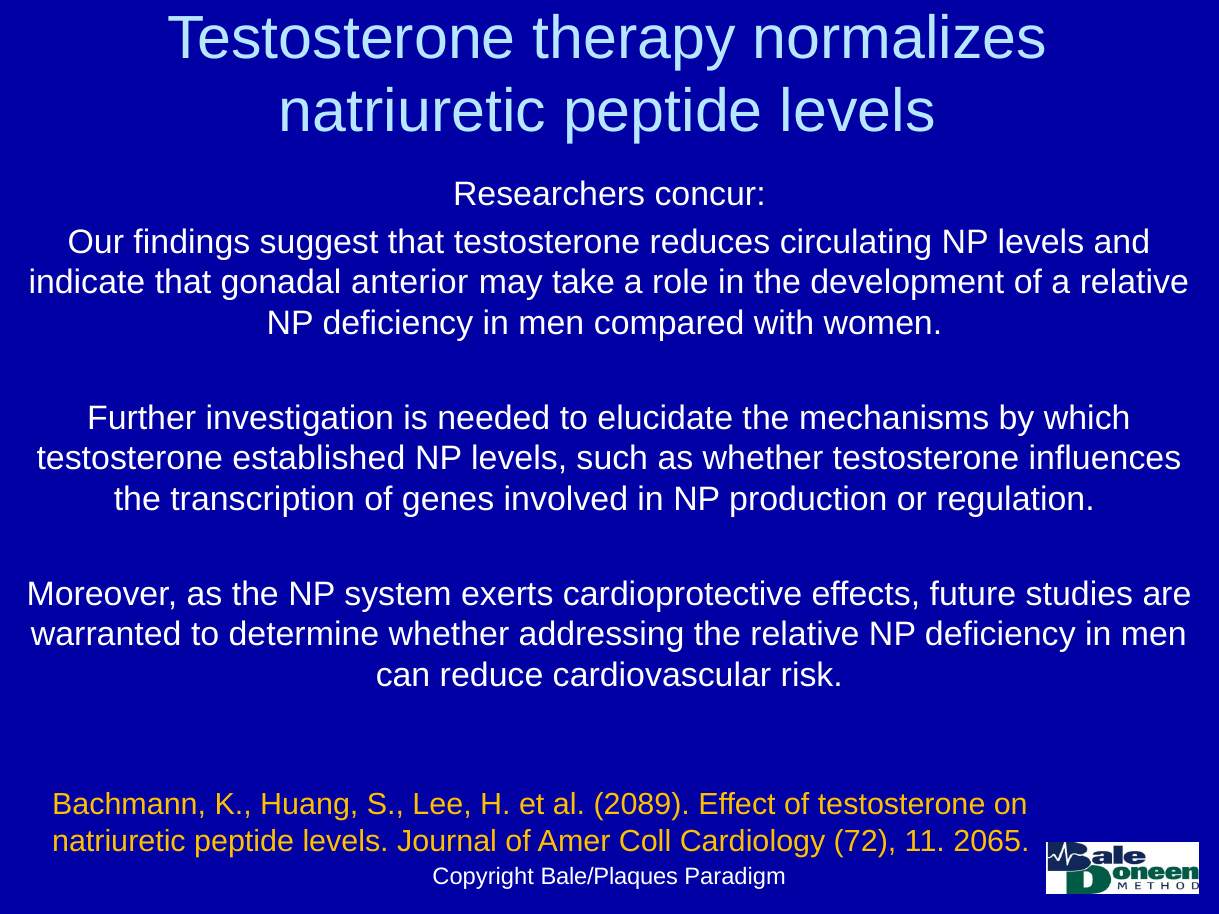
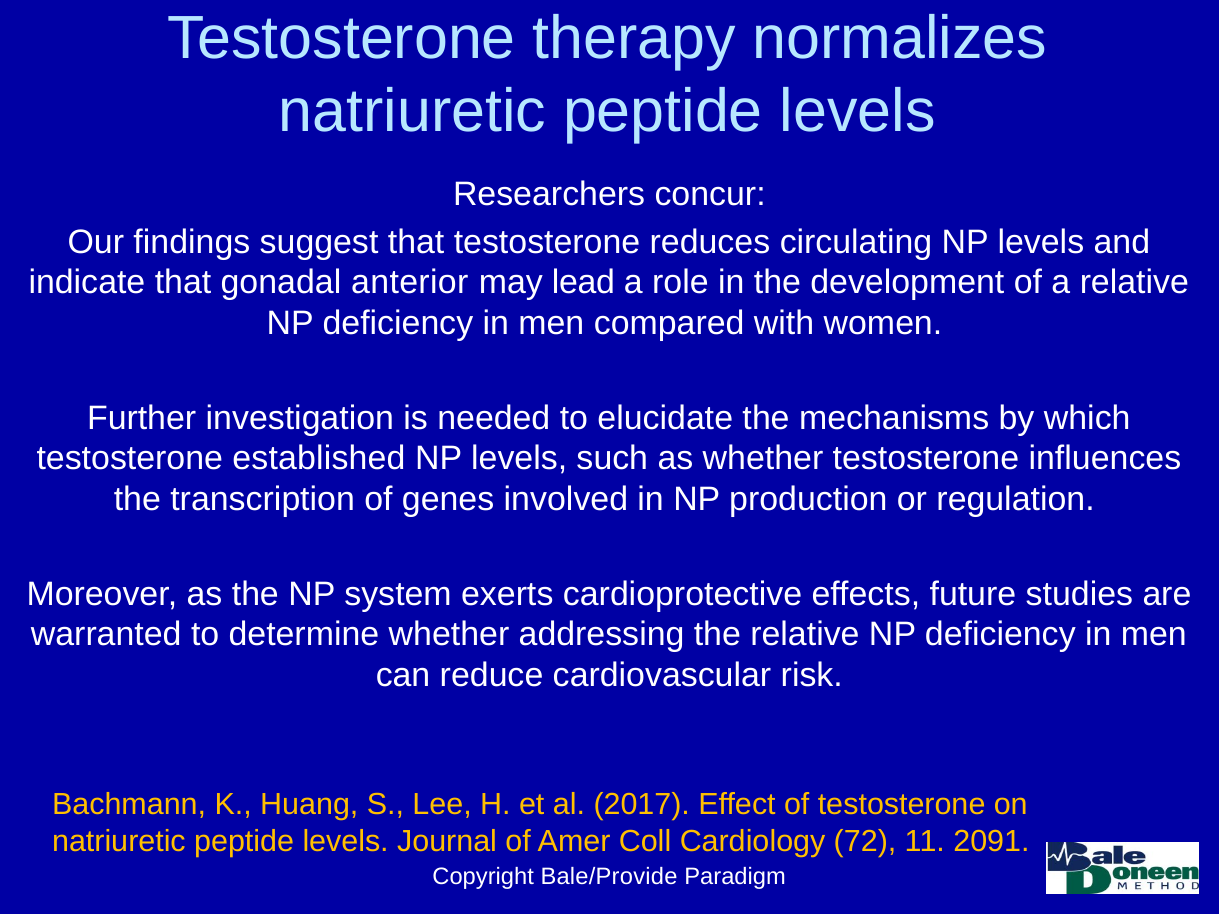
take: take -> lead
2089: 2089 -> 2017
2065: 2065 -> 2091
Bale/Plaques: Bale/Plaques -> Bale/Provide
